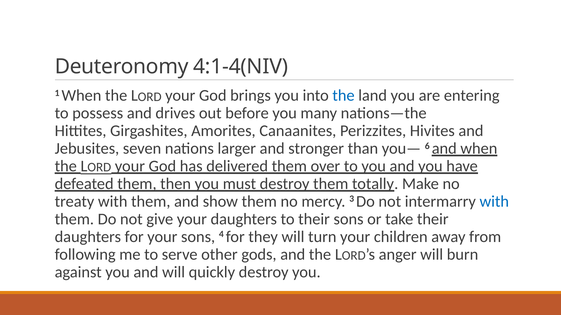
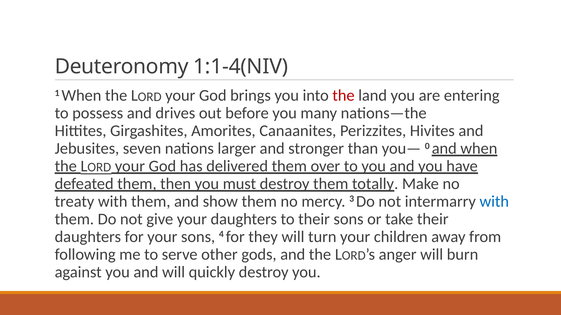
4:1-4(NIV: 4:1-4(NIV -> 1:1-4(NIV
the at (344, 96) colour: blue -> red
6: 6 -> 0
